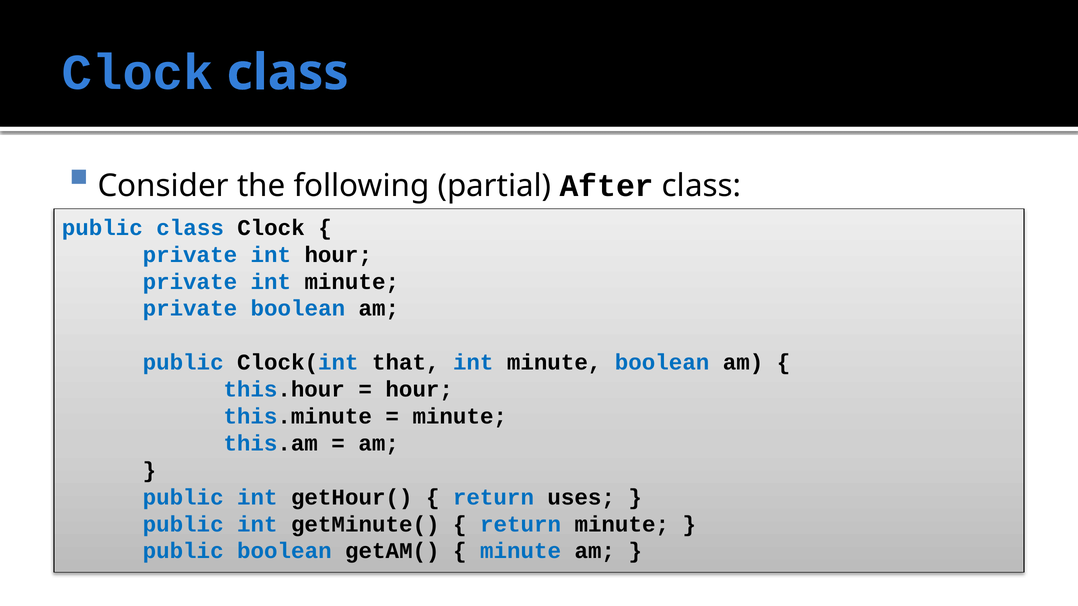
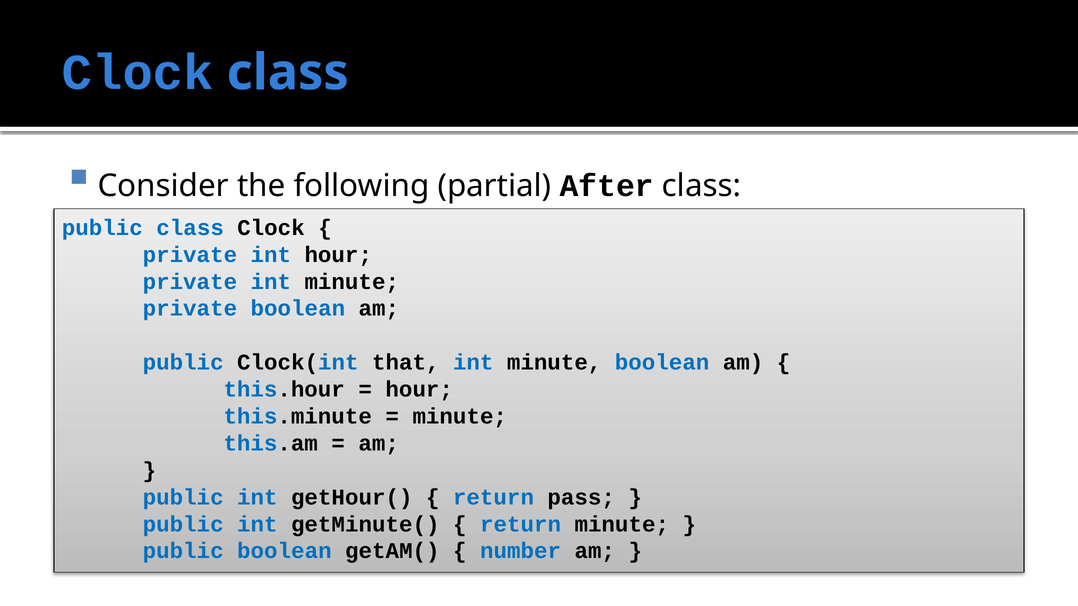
uses: uses -> pass
minute at (521, 551): minute -> number
